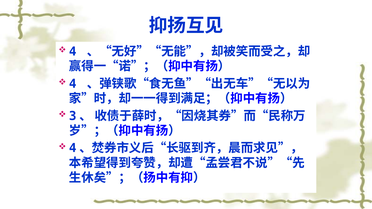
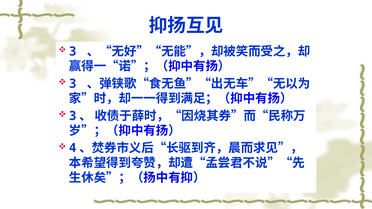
4 at (73, 52): 4 -> 3
4 at (73, 84): 4 -> 3
